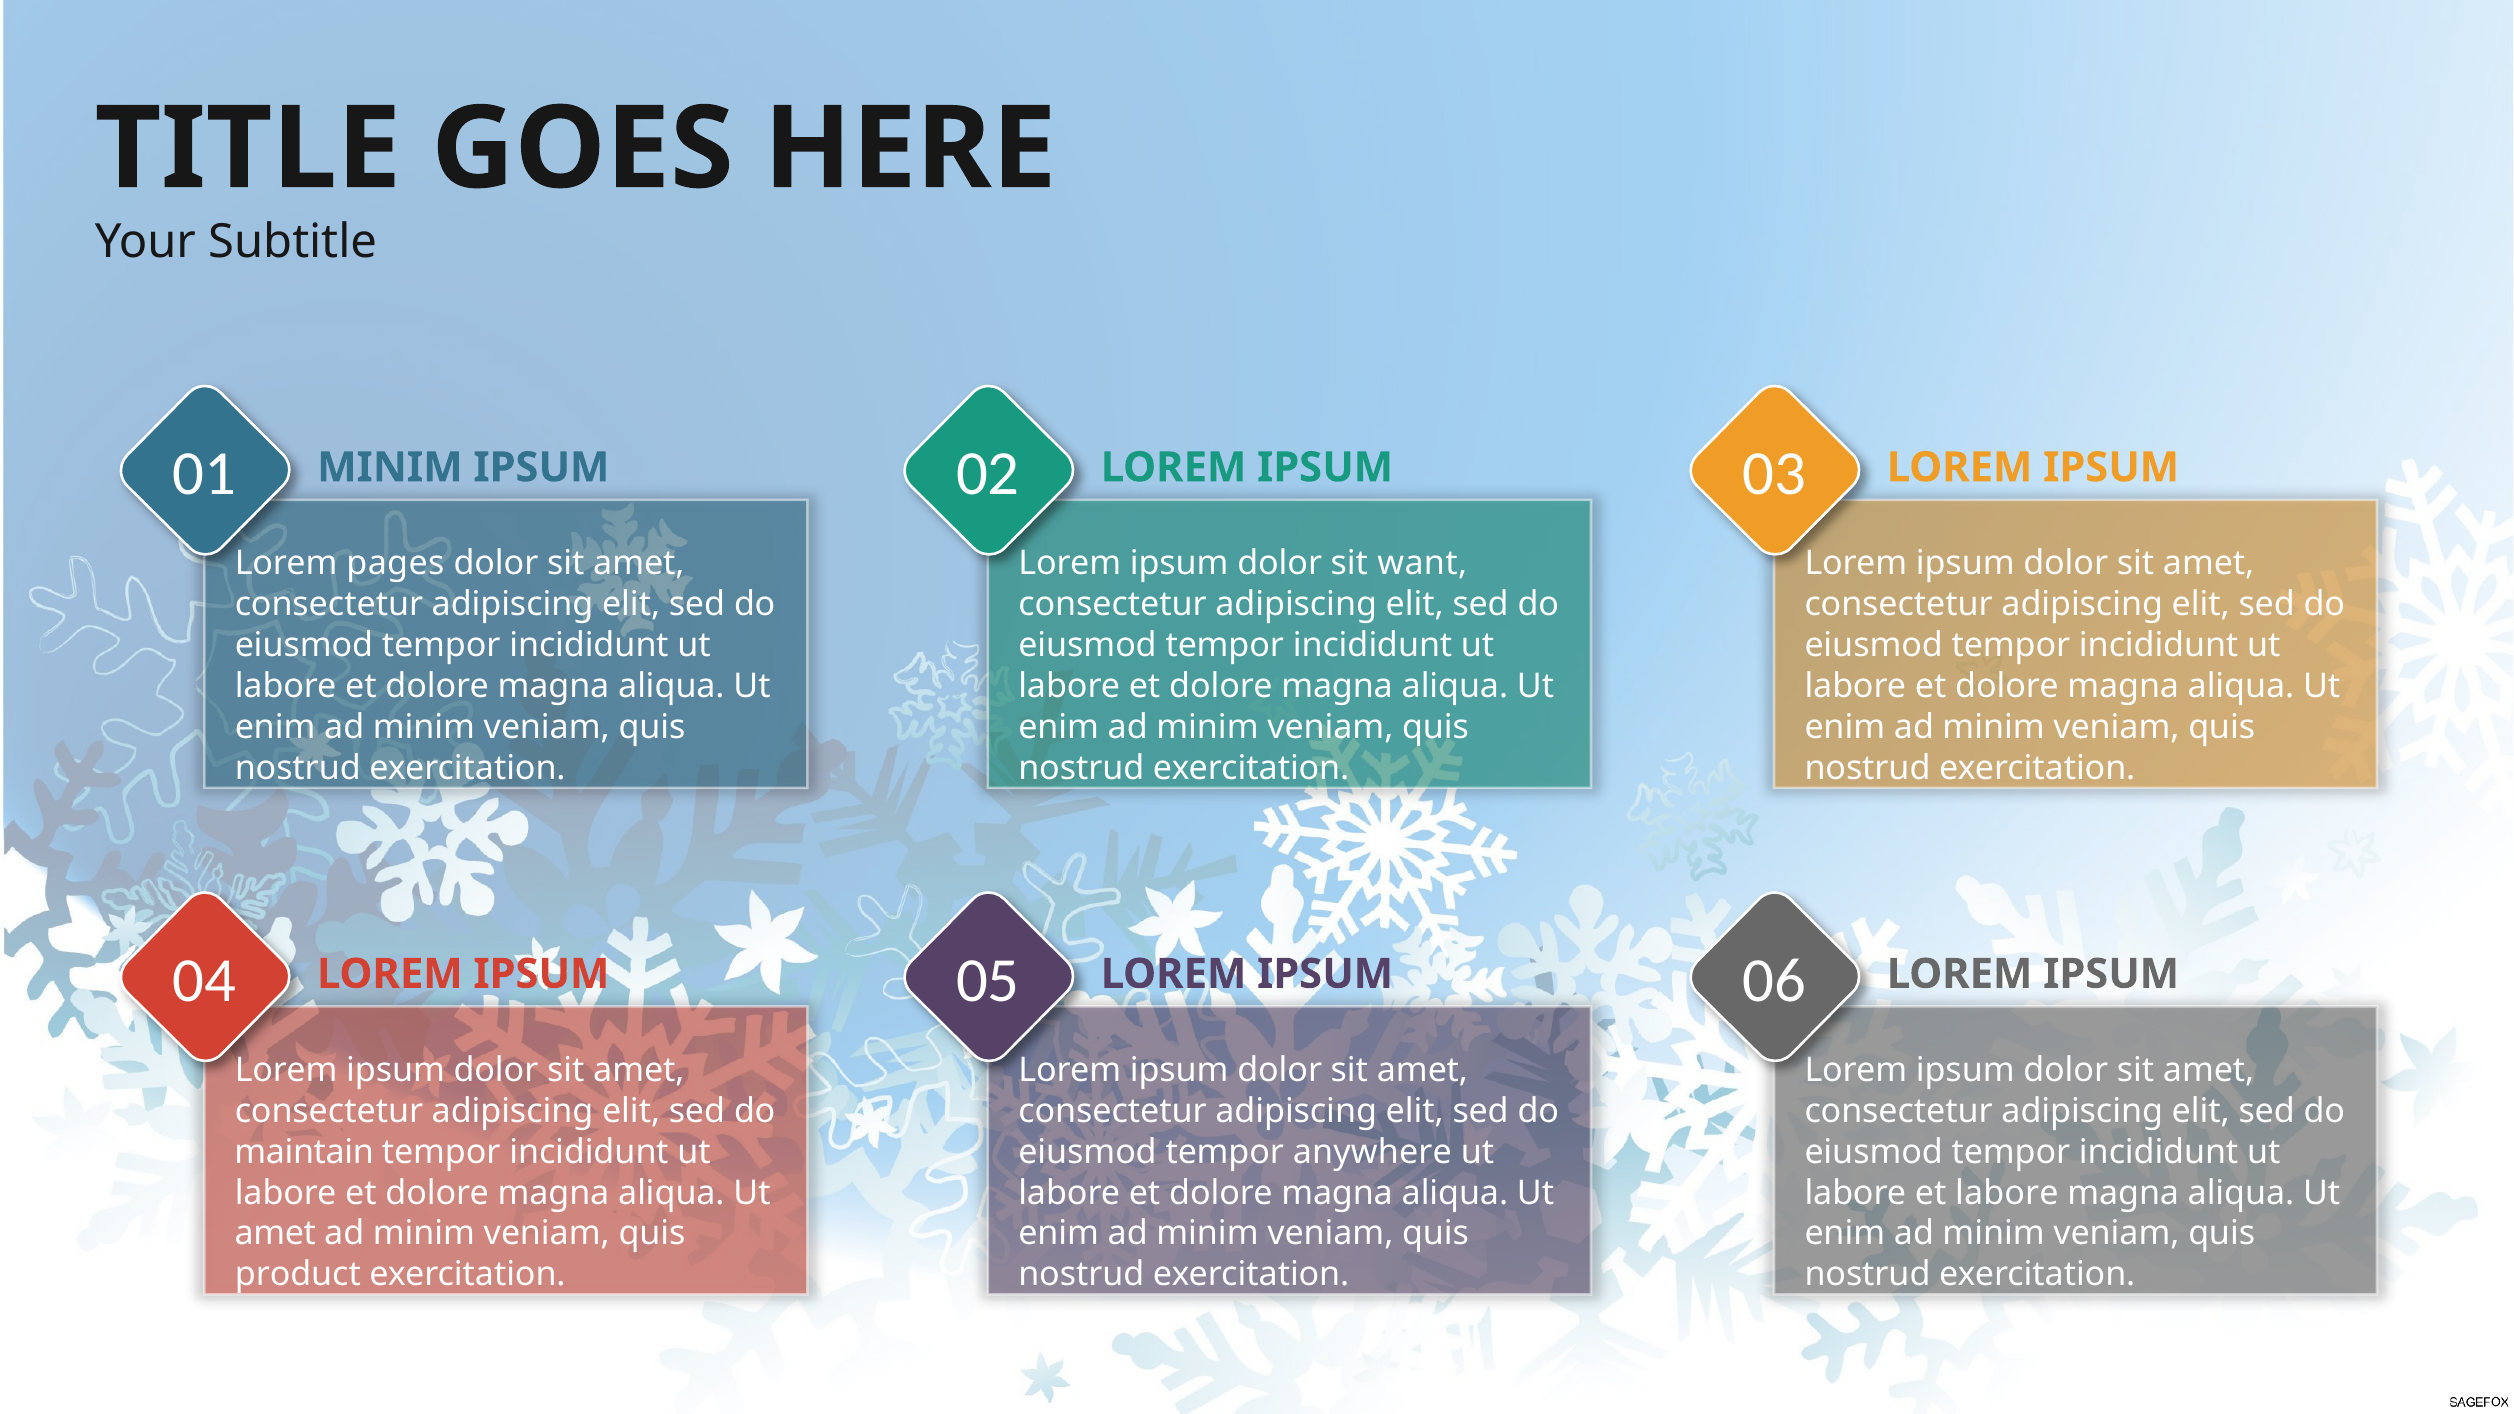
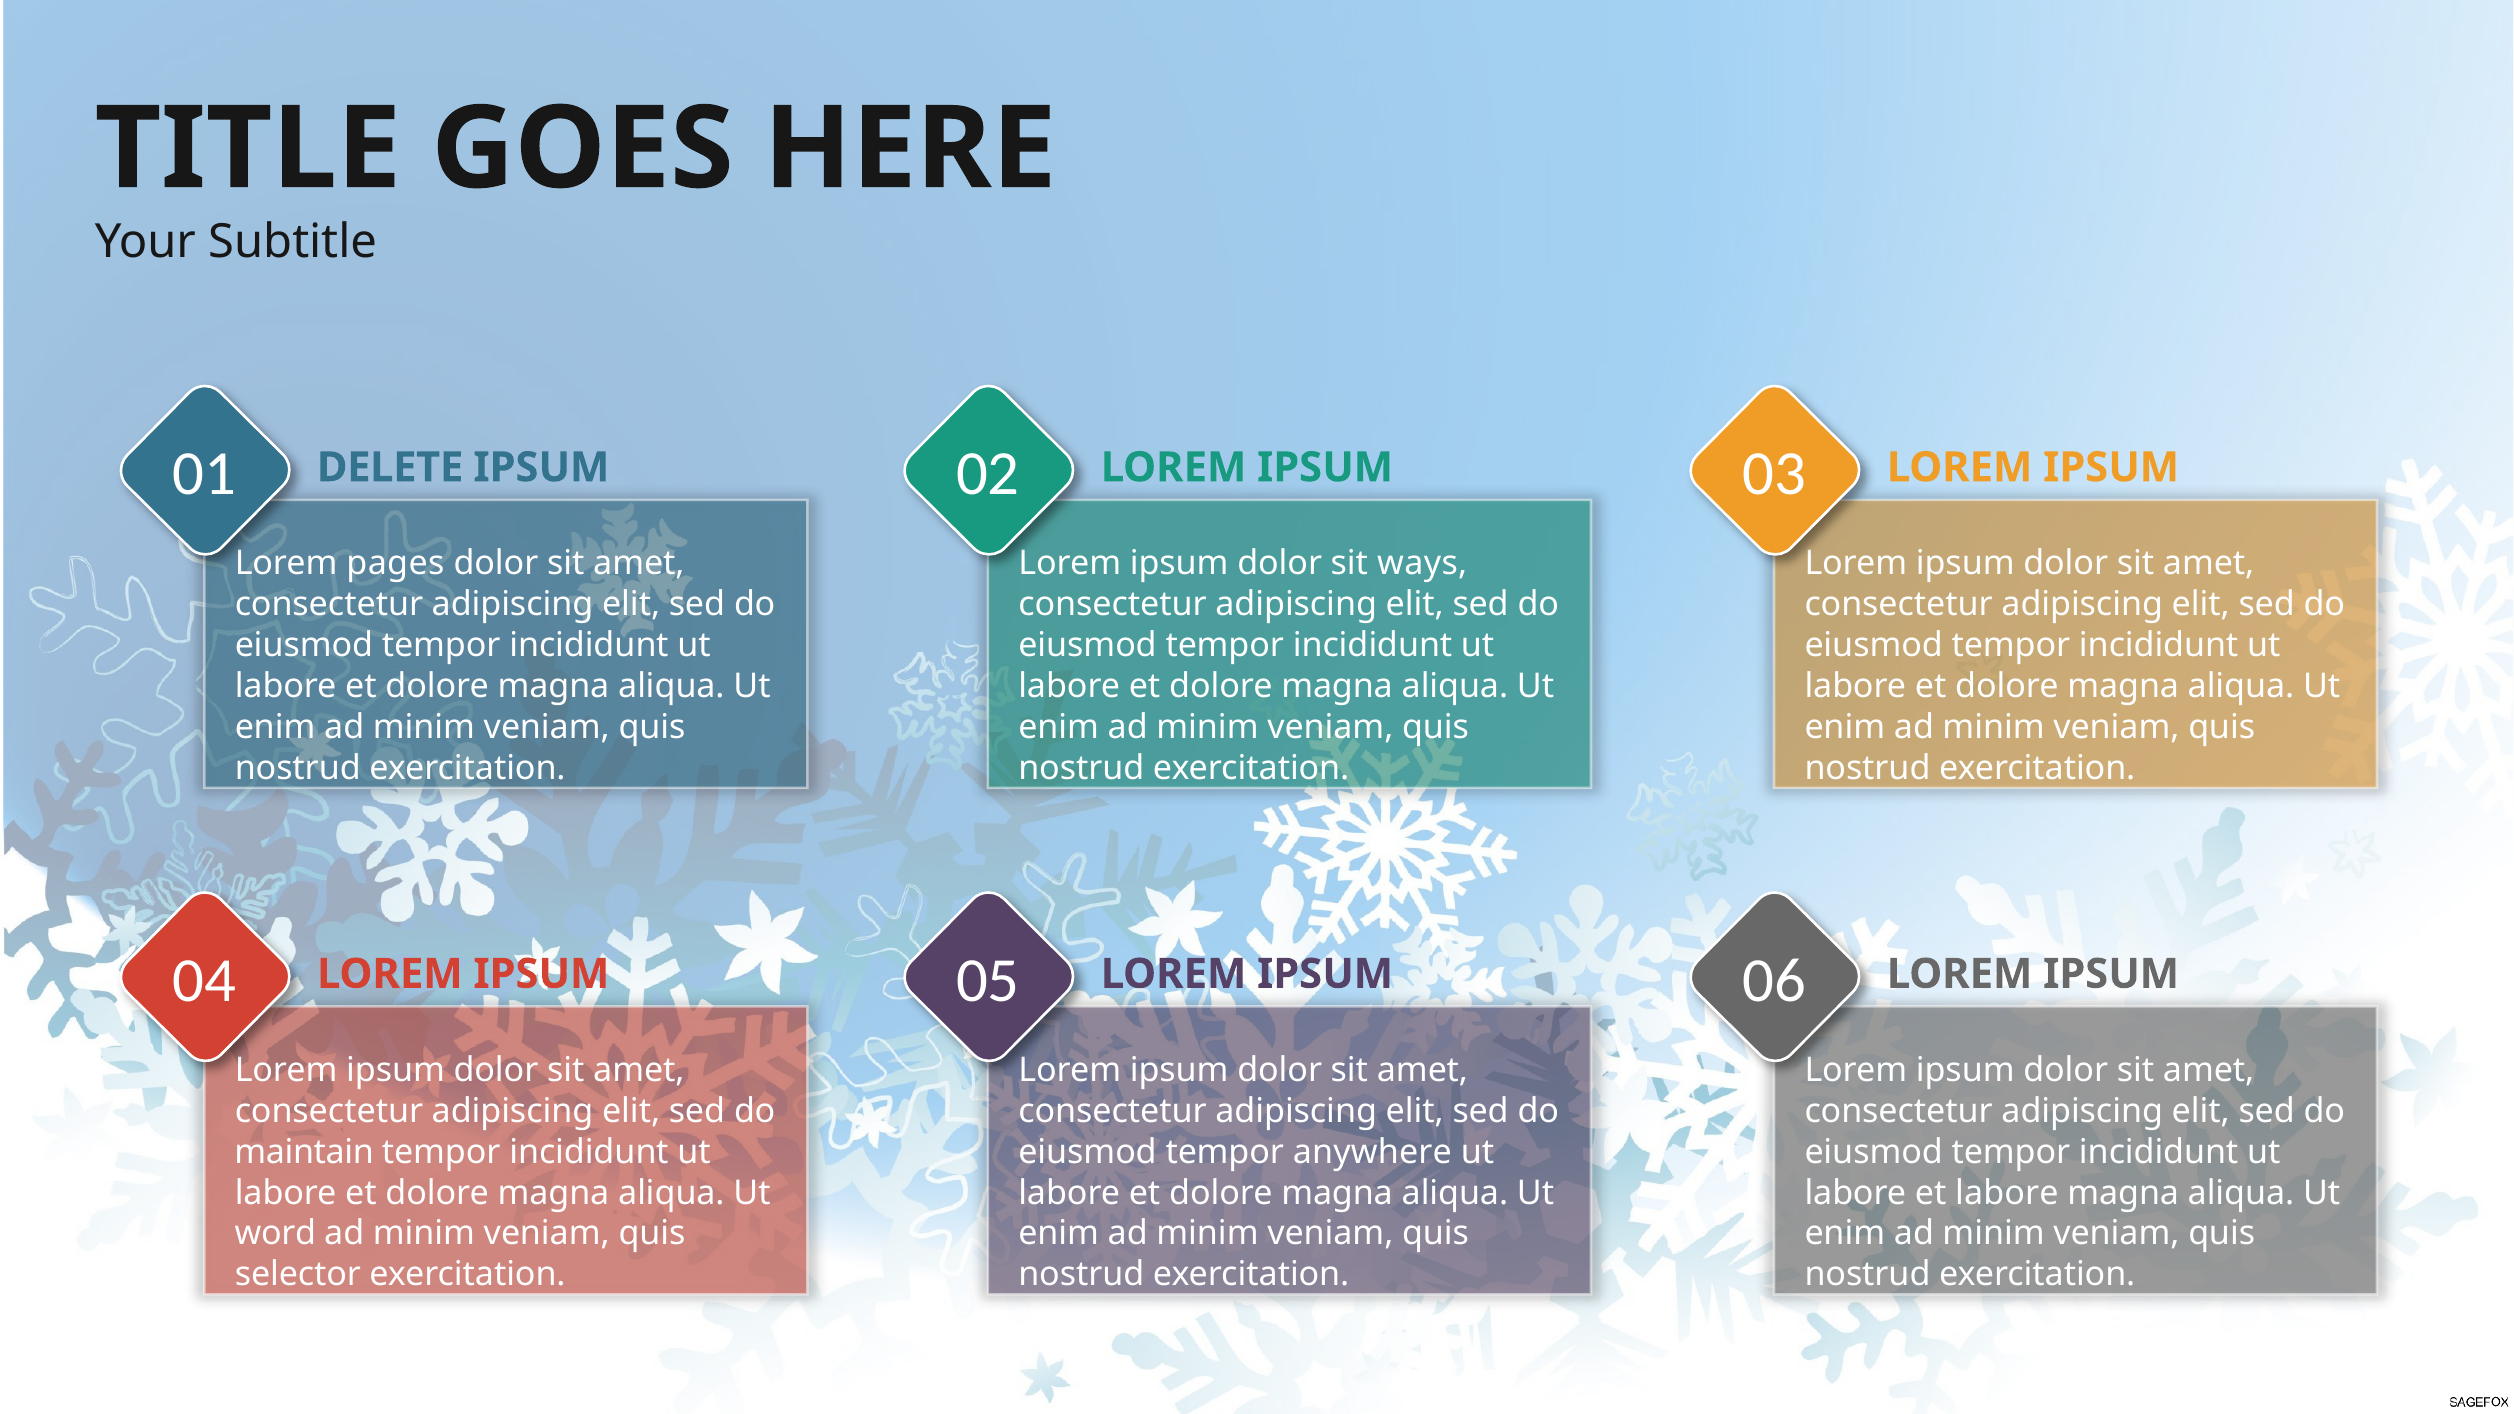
MINIM at (390, 468): MINIM -> DELETE
want: want -> ways
amet at (275, 1234): amet -> word
product: product -> selector
